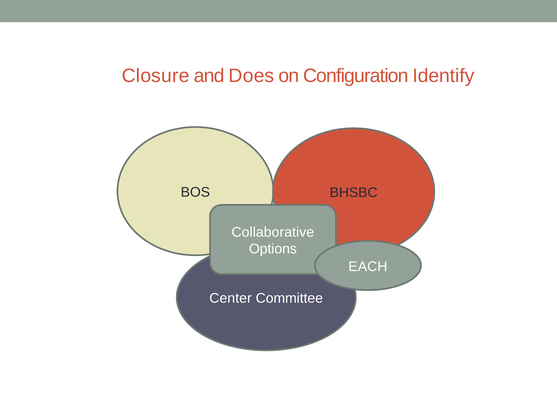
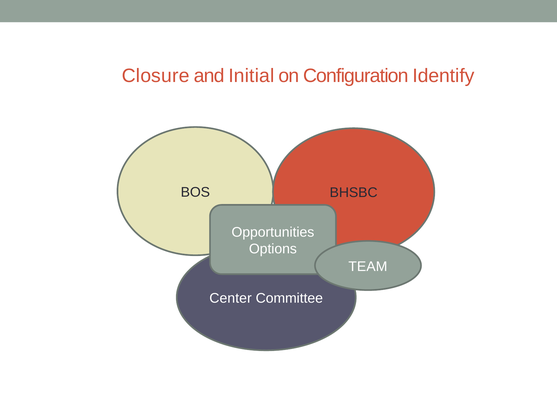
Does: Does -> Initial
Collaborative: Collaborative -> Opportunities
EACH: EACH -> TEAM
